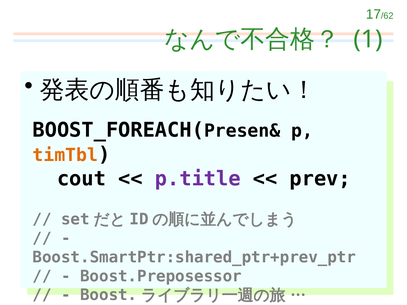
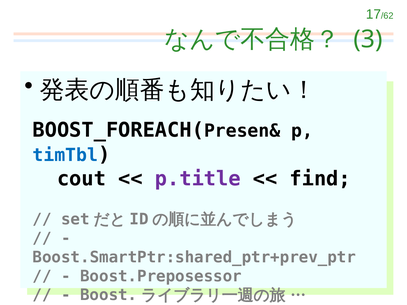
1: 1 -> 3
timTbl colour: orange -> blue
prev: prev -> find
